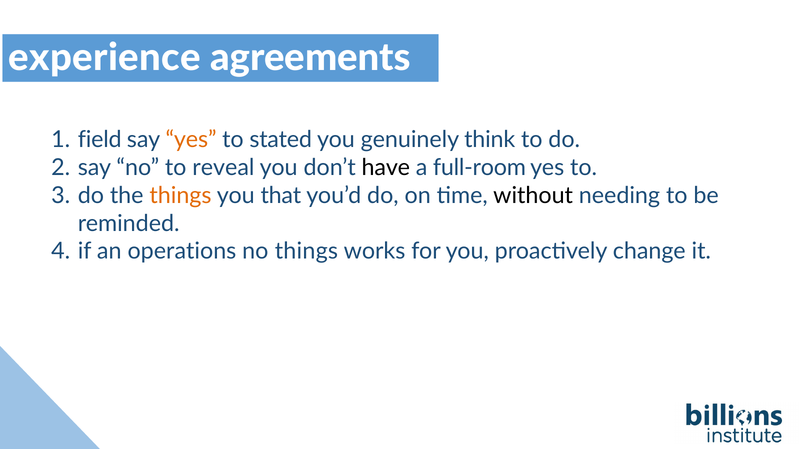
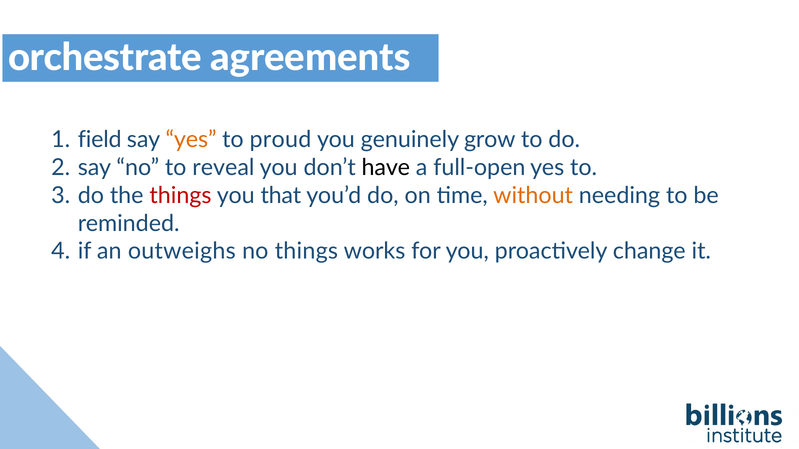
experience: experience -> orchestrate
stated: stated -> proud
think: think -> grow
full-room: full-room -> full-open
things at (181, 196) colour: orange -> red
without colour: black -> orange
operations: operations -> outweighs
